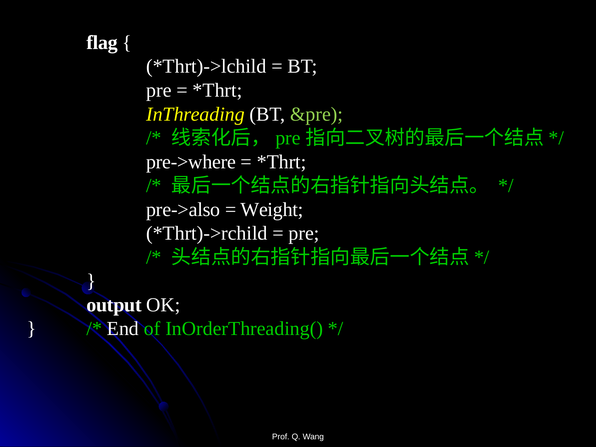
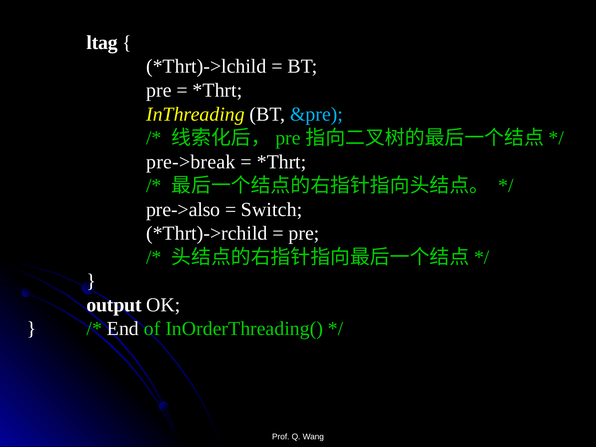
flag: flag -> ltag
&pre colour: light green -> light blue
pre->where: pre->where -> pre->break
Weight: Weight -> Switch
